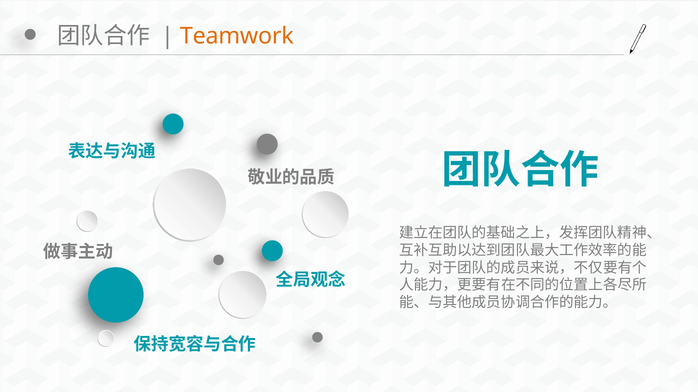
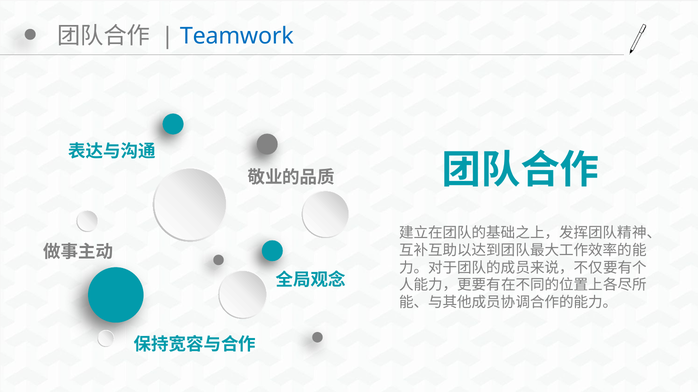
Teamwork colour: orange -> blue
